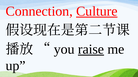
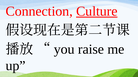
raise underline: present -> none
